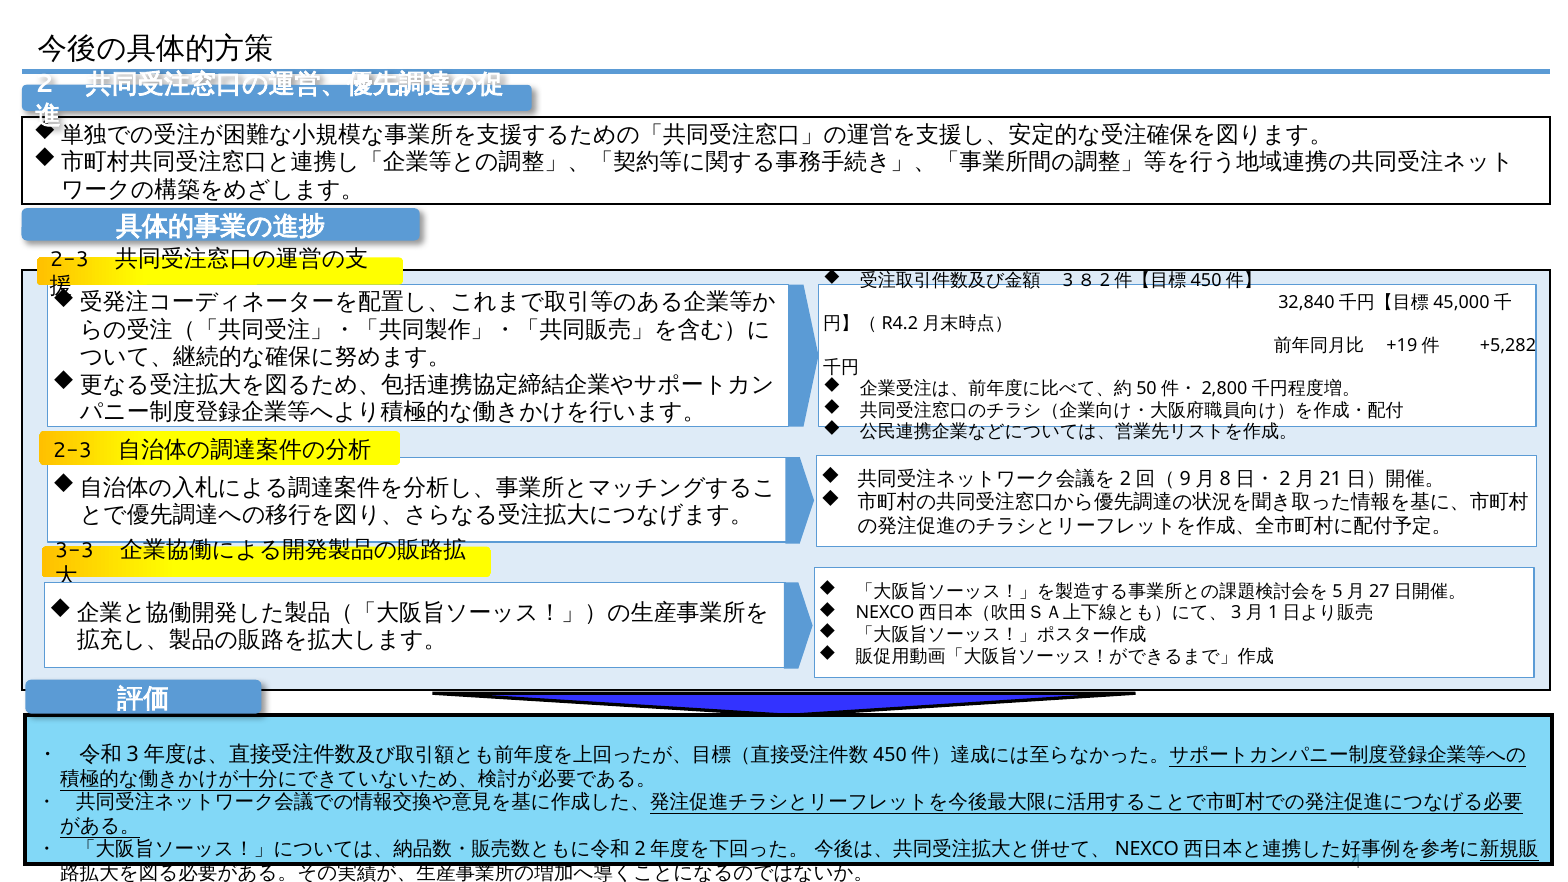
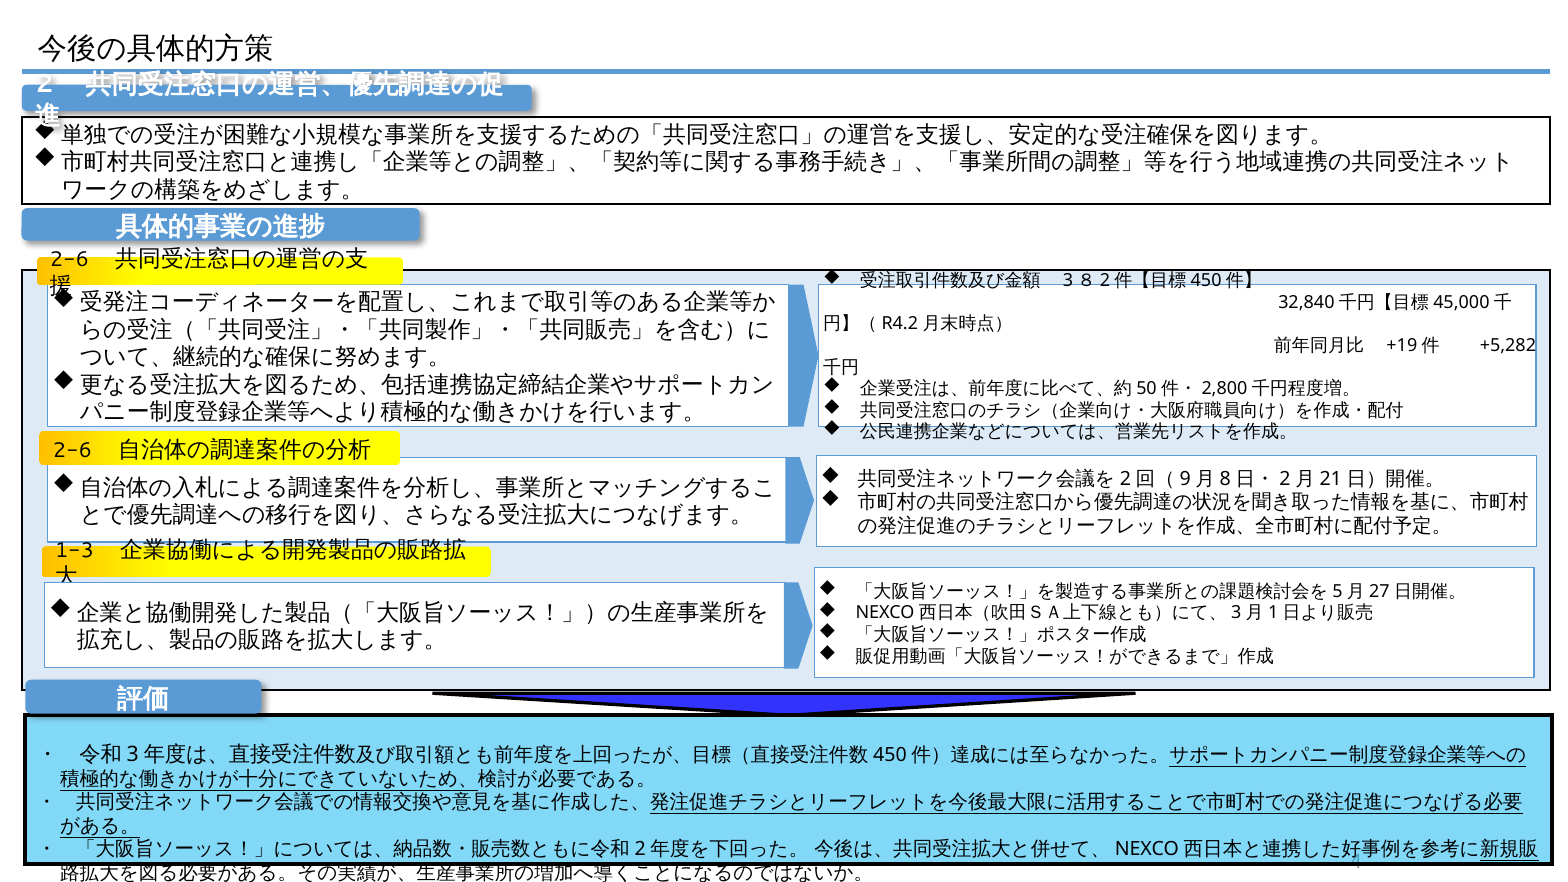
2-3 at (69, 259): 2-3 -> 2-6
2-3 at (72, 450): 2-3 -> 2-6
3-3: 3-3 -> 1-3
